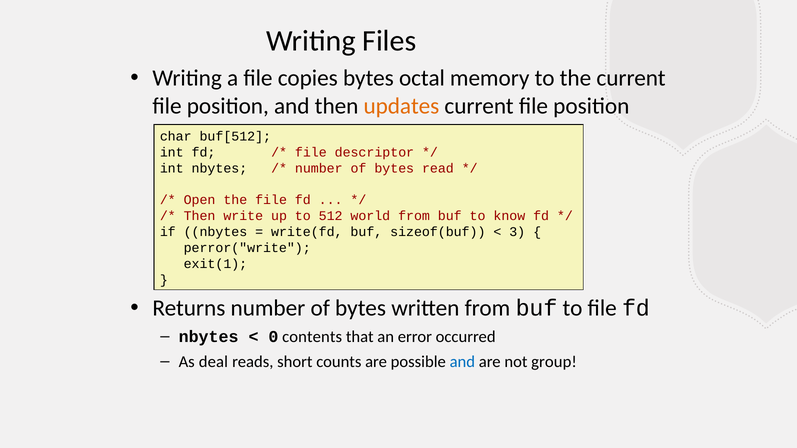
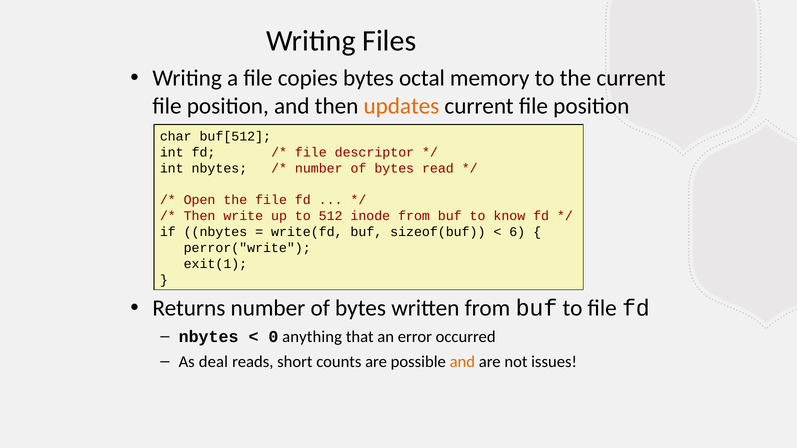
world: world -> inode
3: 3 -> 6
contents: contents -> anything
and at (462, 362) colour: blue -> orange
group: group -> issues
